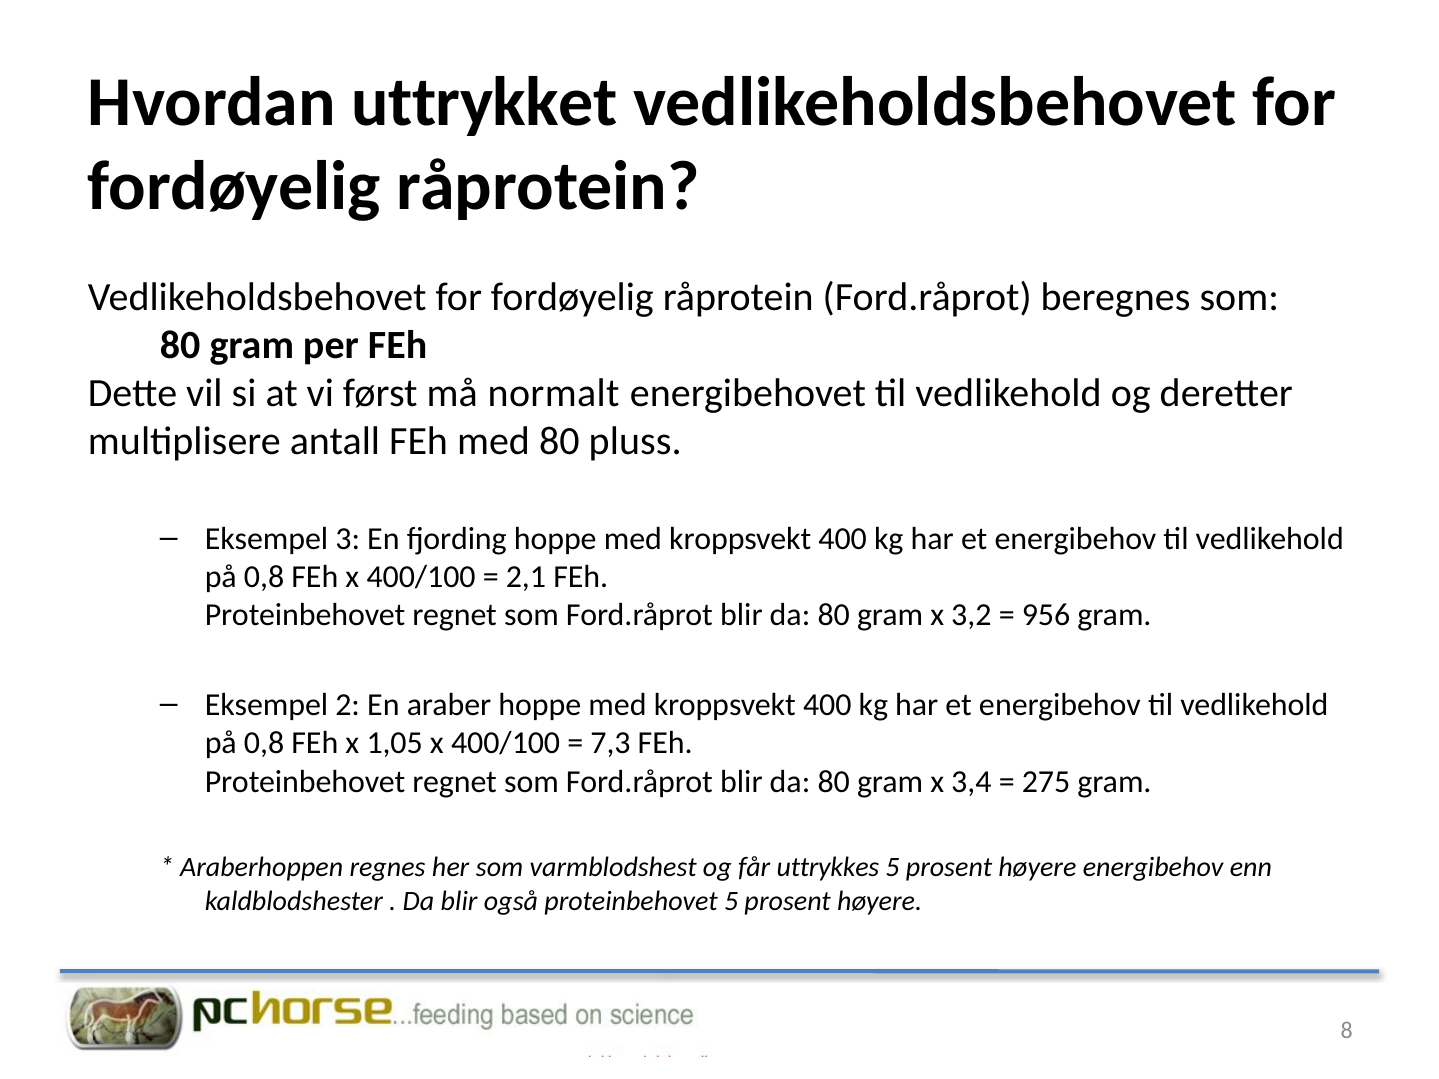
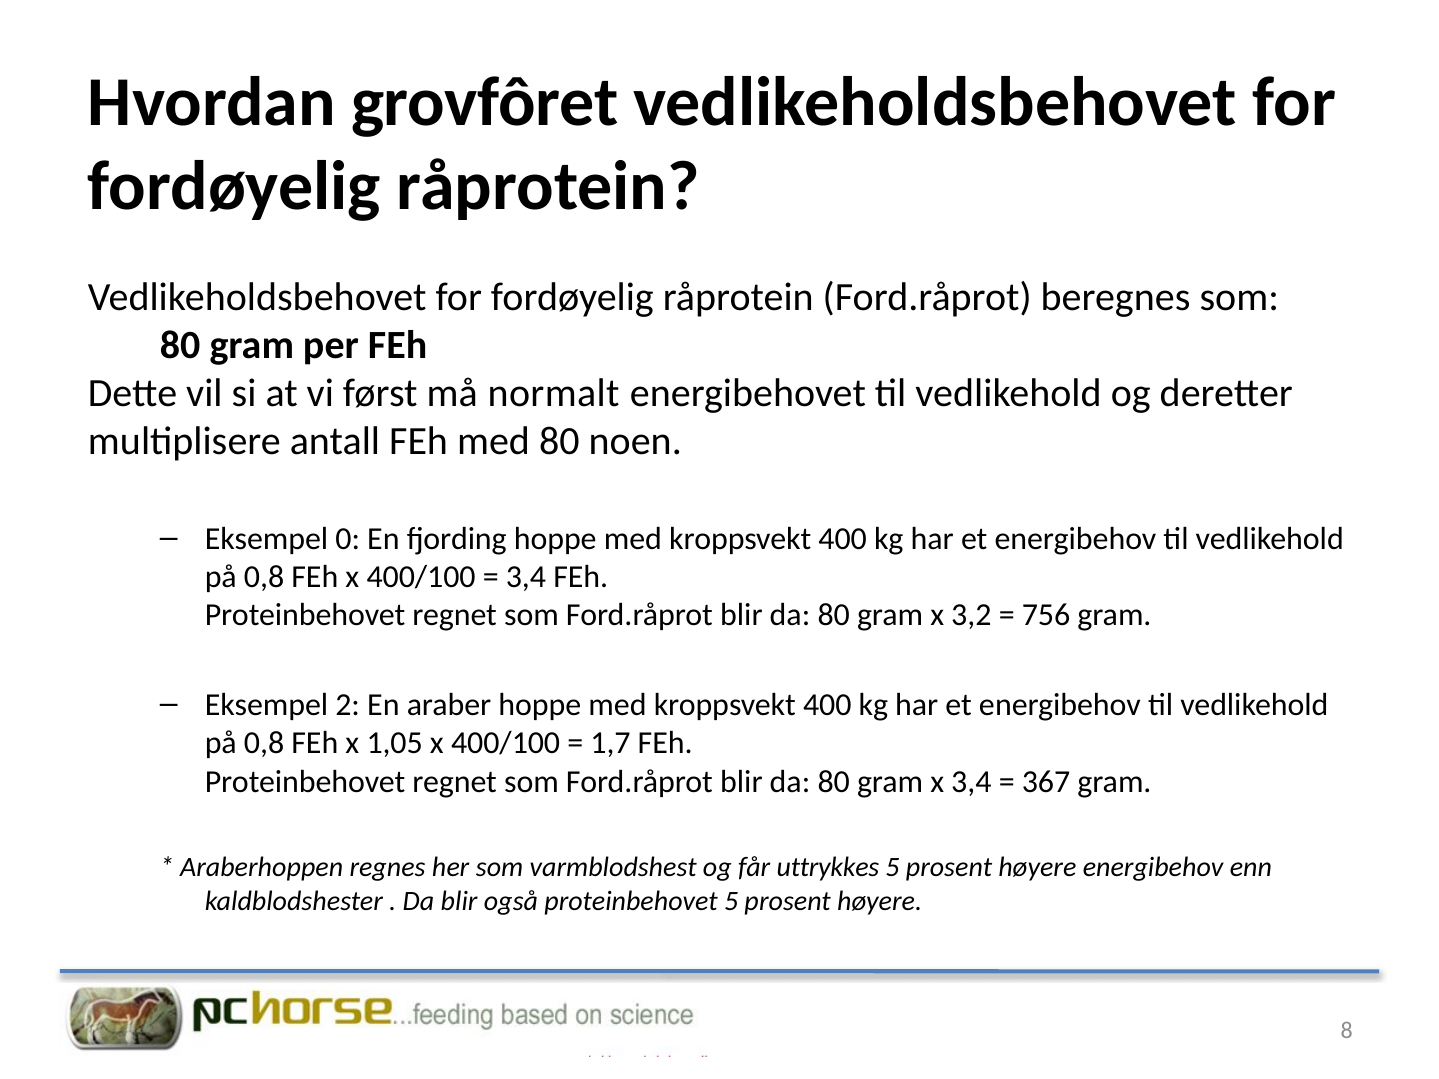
uttrykket: uttrykket -> grovfôret
pluss: pluss -> noen
3: 3 -> 0
2,1 at (526, 577): 2,1 -> 3,4
956: 956 -> 756
7,3: 7,3 -> 1,7
275: 275 -> 367
